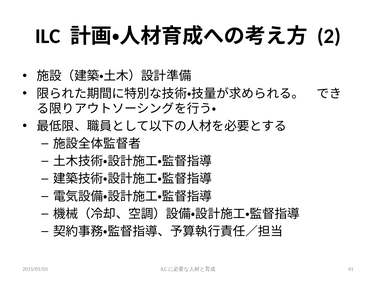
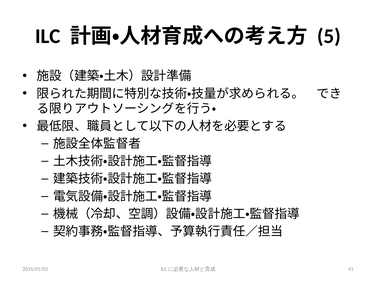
2: 2 -> 5
